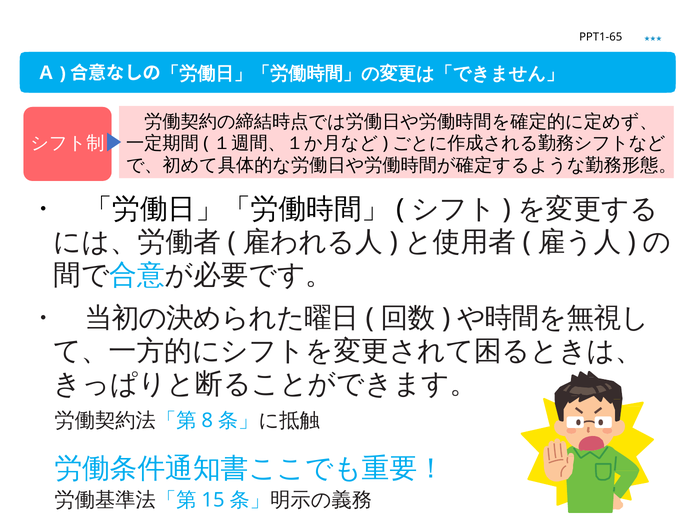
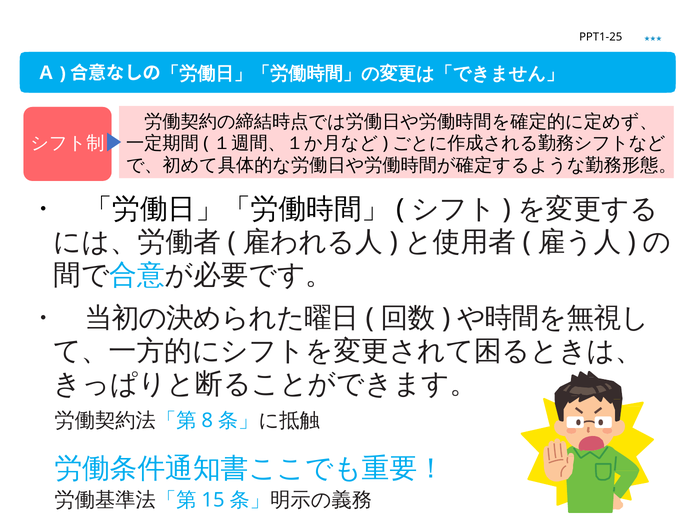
PPT1-65: PPT1-65 -> PPT1-25
